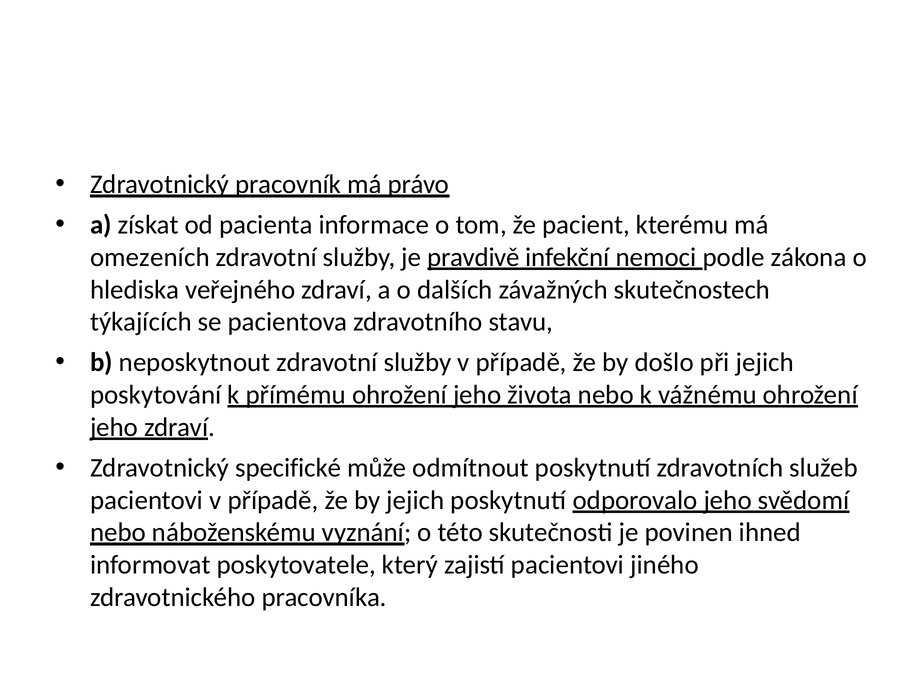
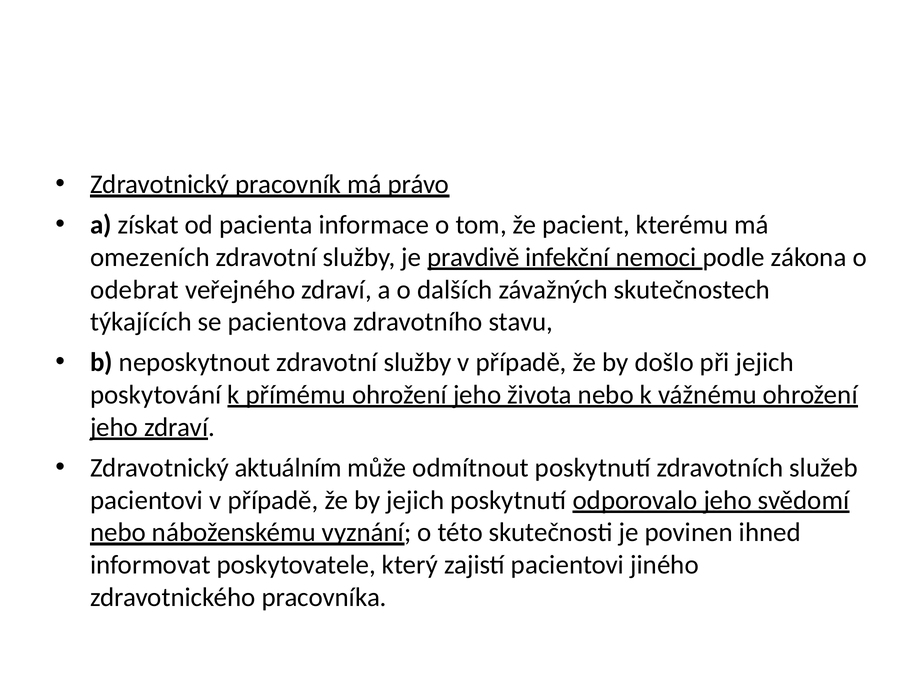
hlediska: hlediska -> odebrat
specifické: specifické -> aktuálním
